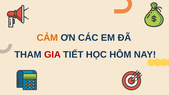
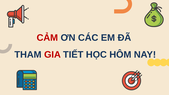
CẢM colour: orange -> red
